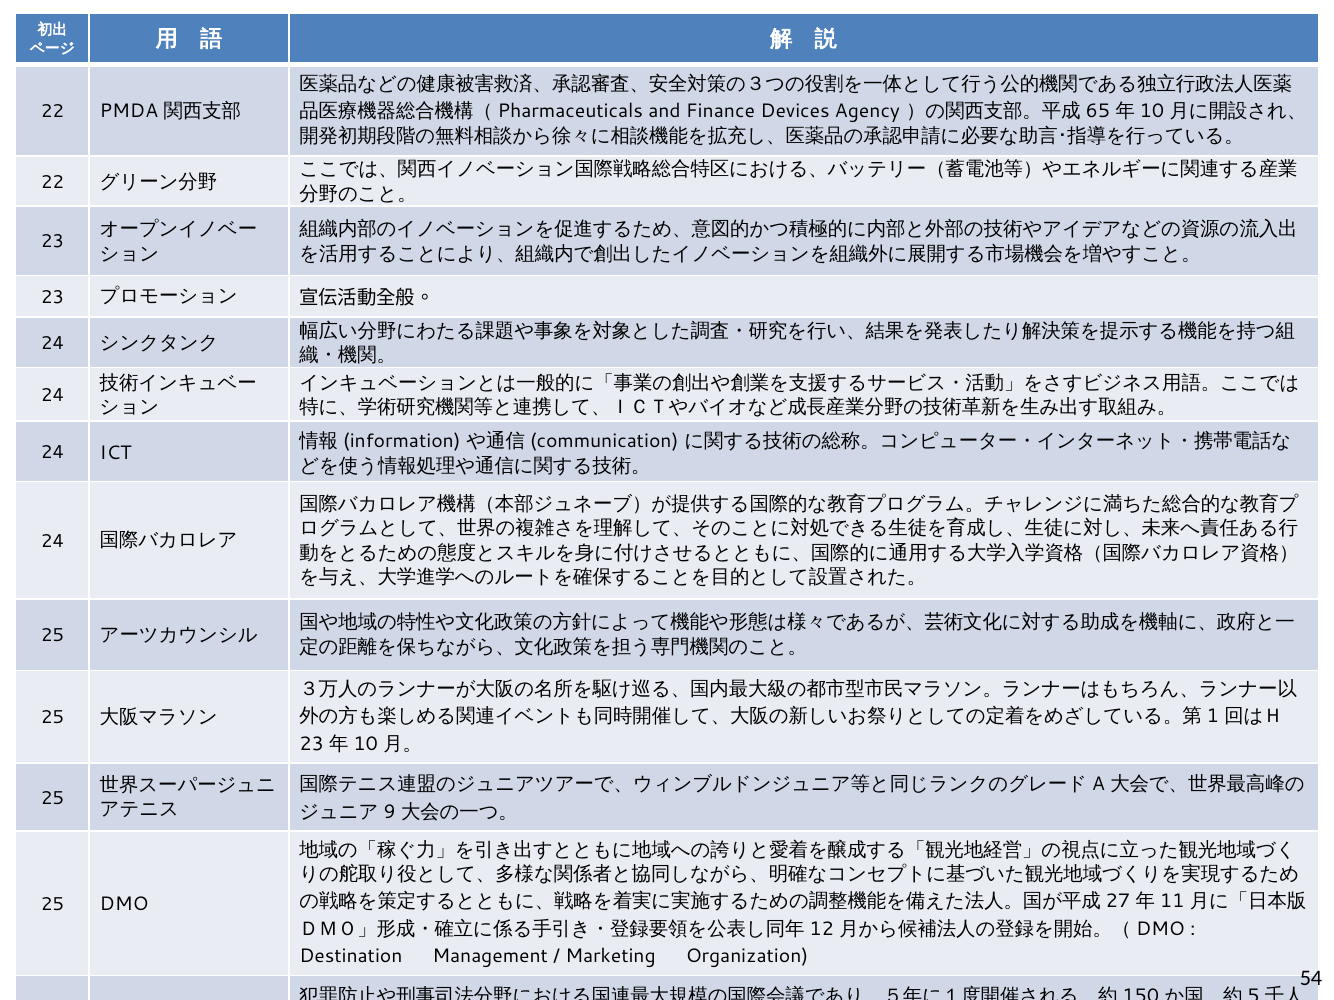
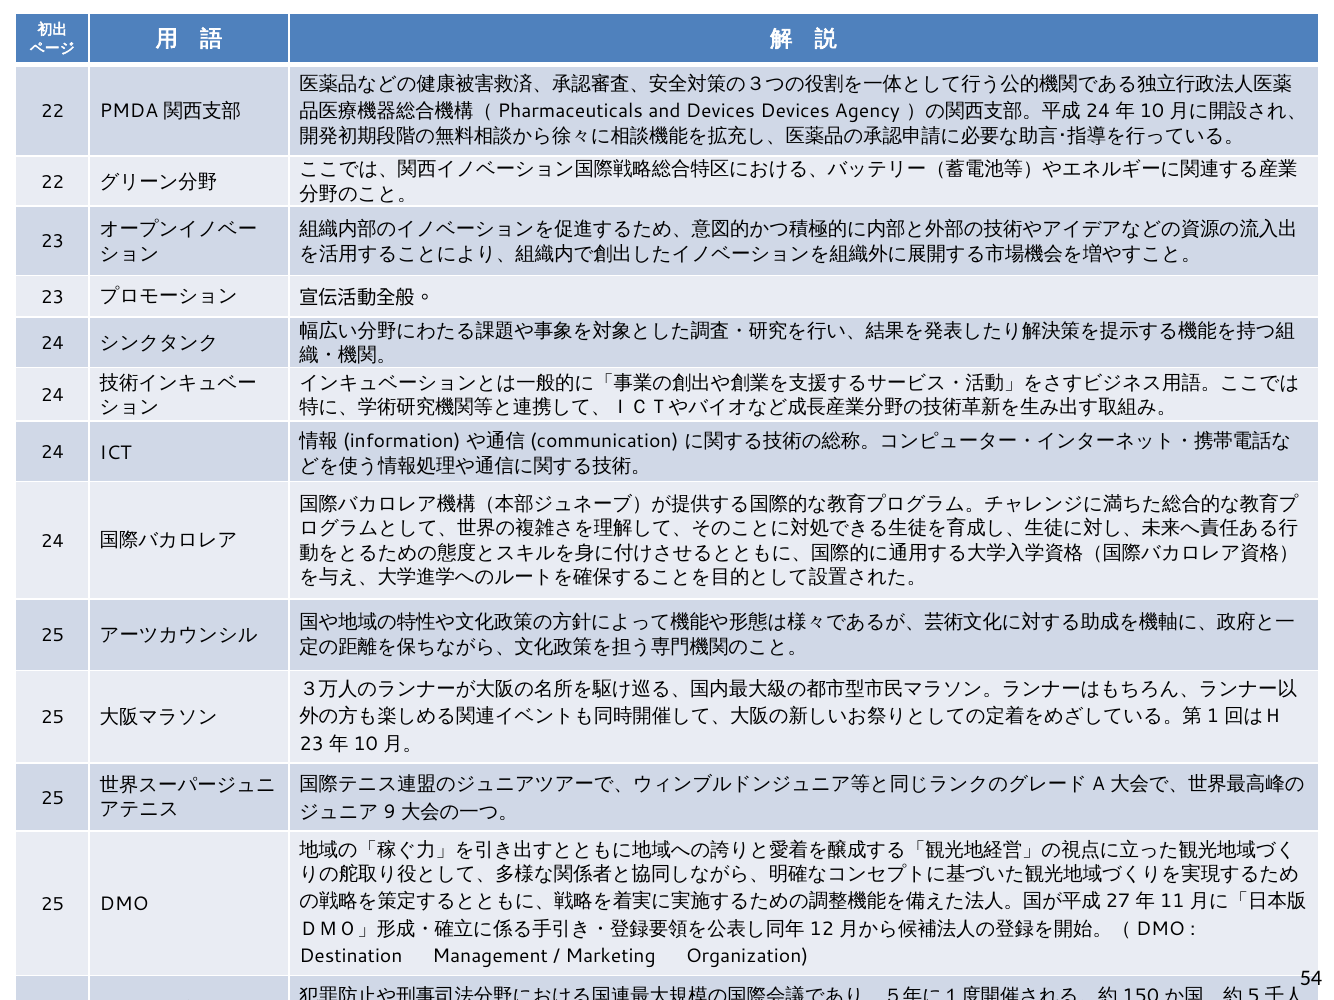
and Finance: Finance -> Devices
65 at (1098, 111): 65 -> 24
